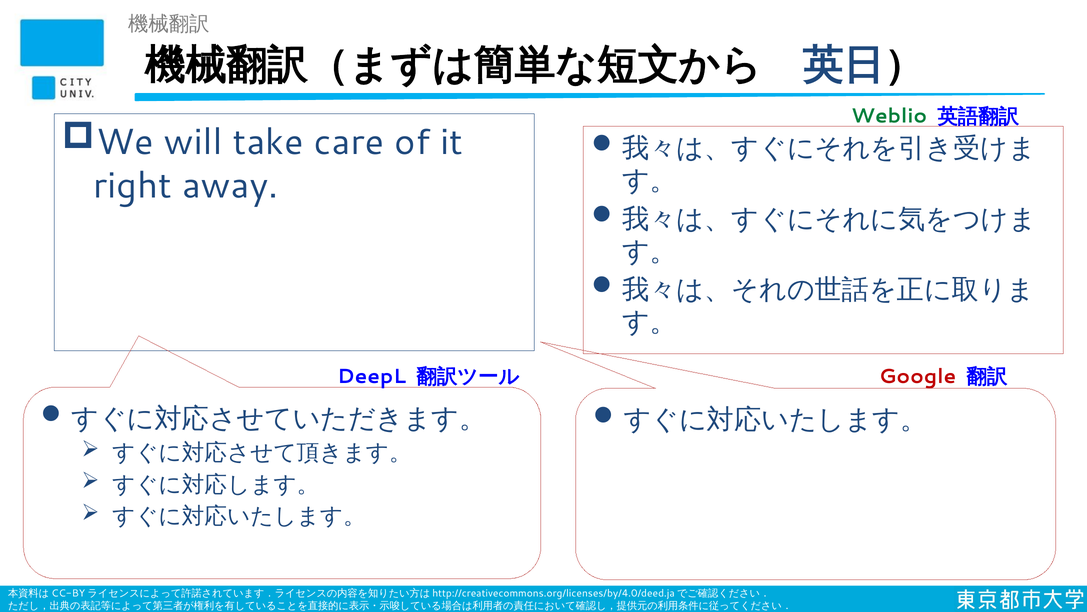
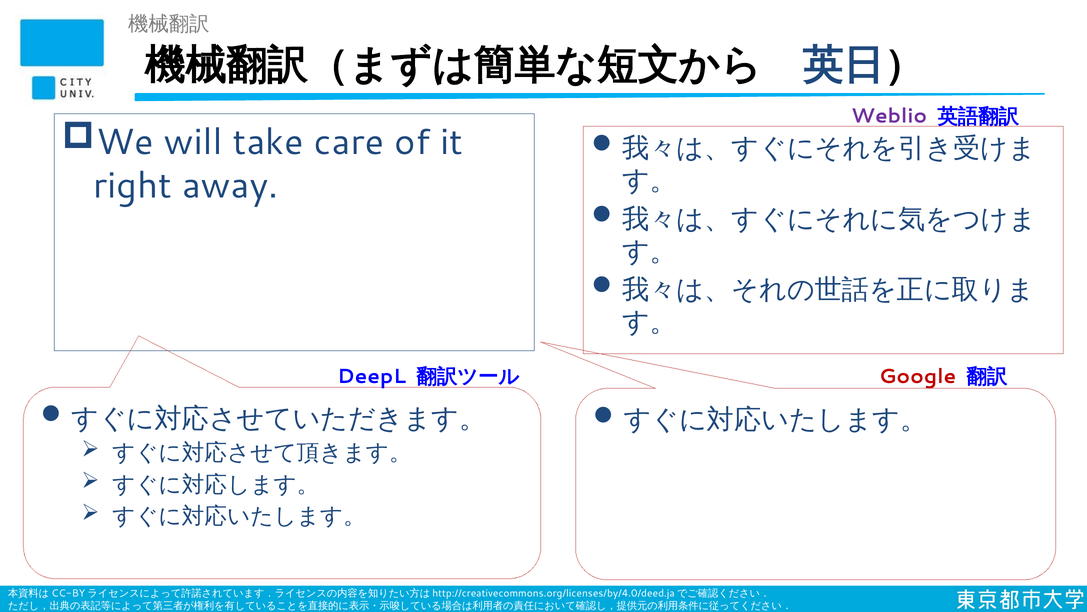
Weblio colour: green -> purple
